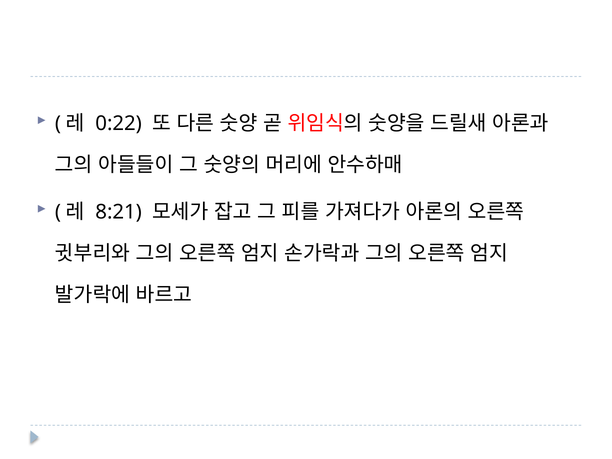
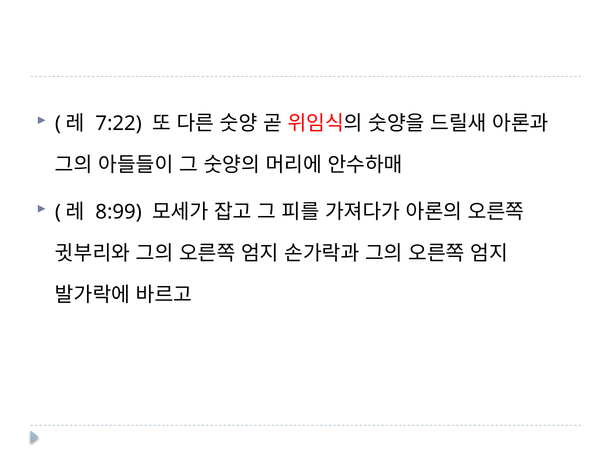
0:22: 0:22 -> 7:22
8:21: 8:21 -> 8:99
